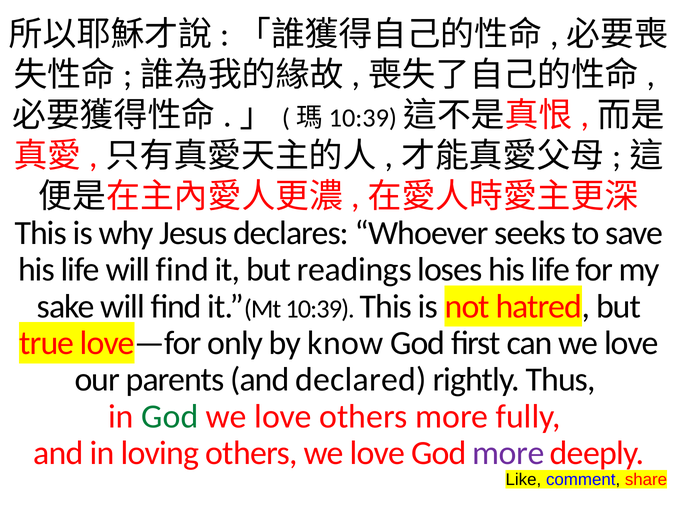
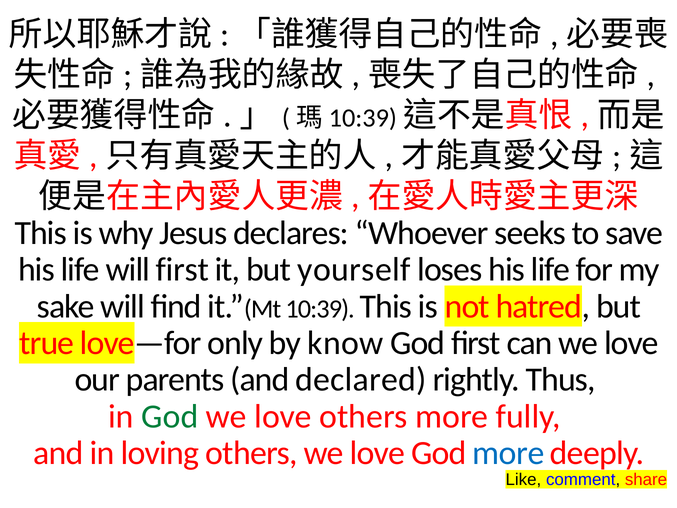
life will find: find -> first
readings: readings -> yourself
more at (508, 453) colour: purple -> blue
